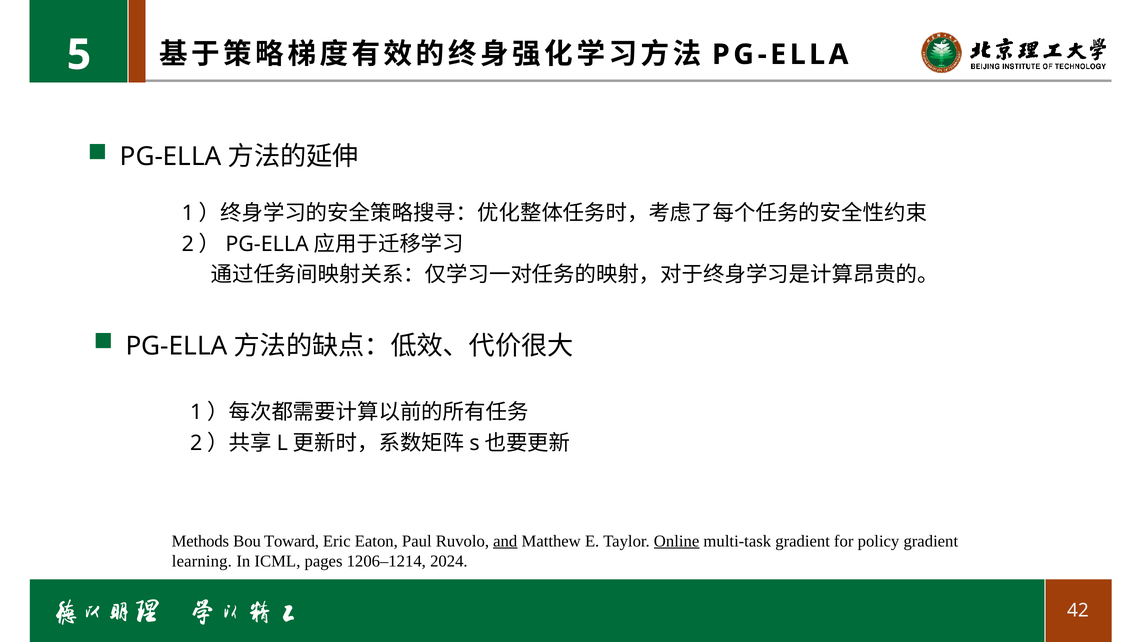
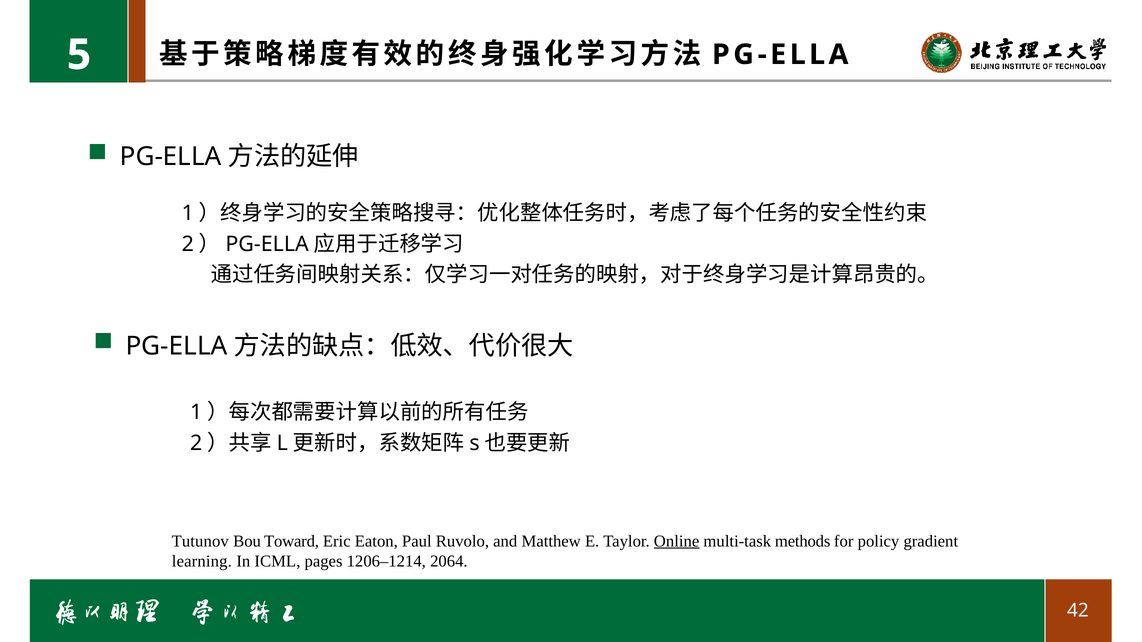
Methods: Methods -> Tutunov
and underline: present -> none
multi-task gradient: gradient -> methods
2024: 2024 -> 2064
